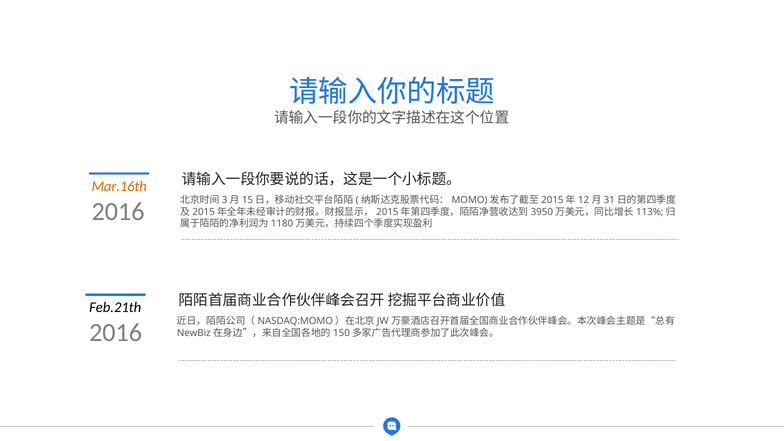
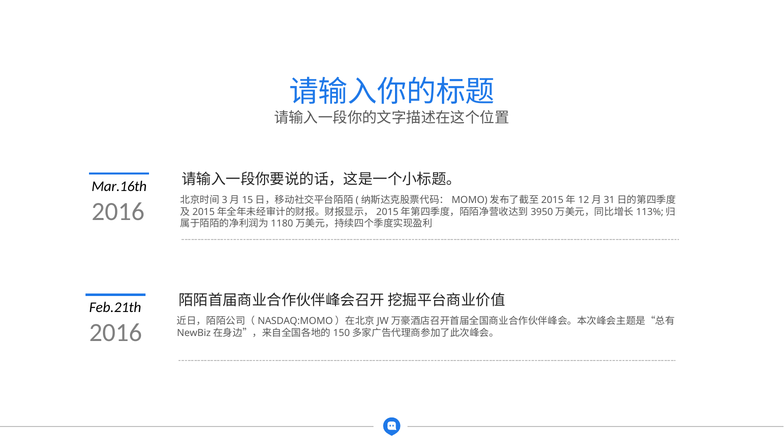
Mar.16th colour: orange -> black
